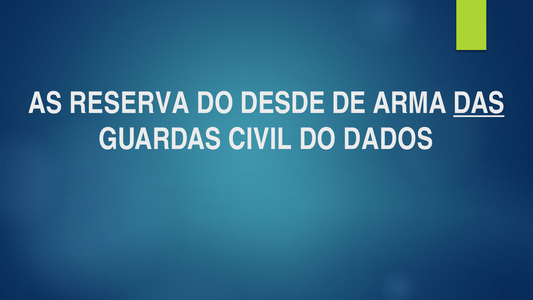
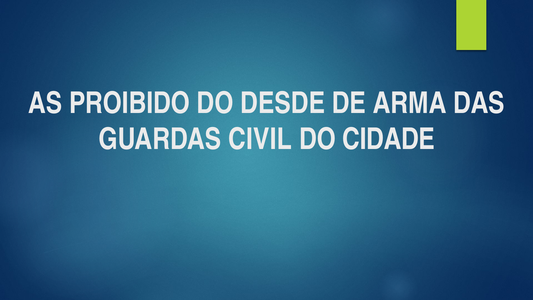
RESERVA: RESERVA -> PROIBIDO
DAS underline: present -> none
DADOS: DADOS -> CIDADE
